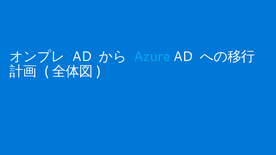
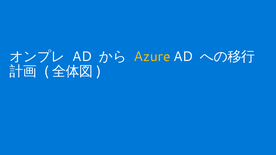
Azure colour: light blue -> yellow
